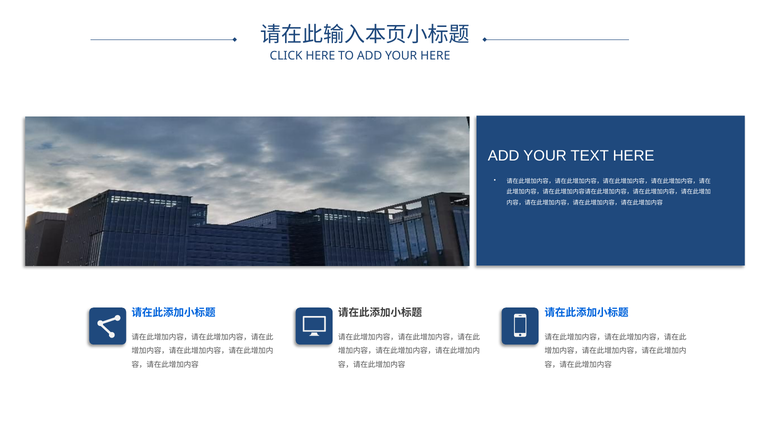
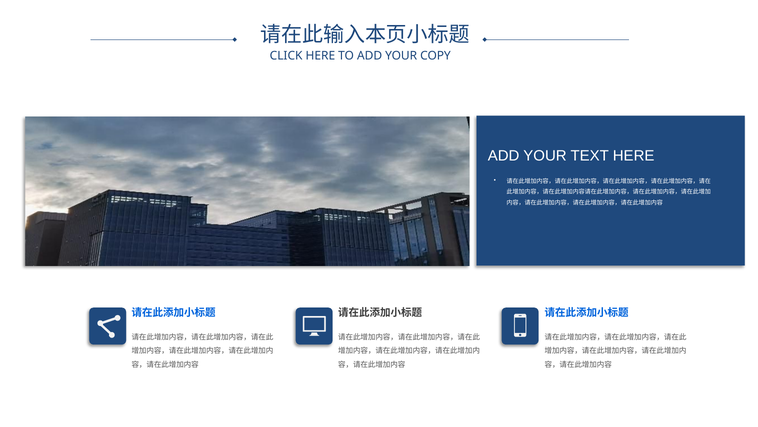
YOUR HERE: HERE -> COPY
